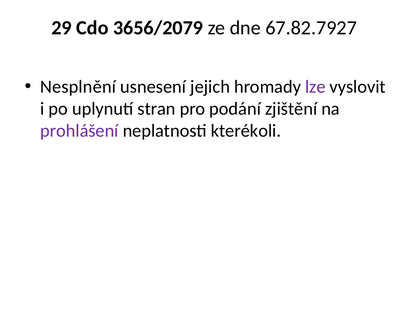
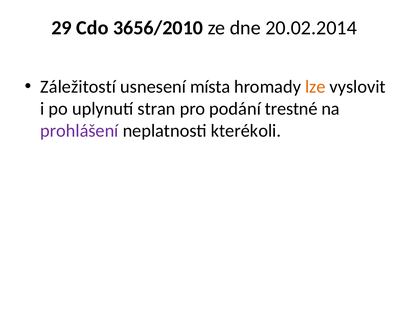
3656/2079: 3656/2079 -> 3656/2010
67.82.7927: 67.82.7927 -> 20.02.2014
Nesplnění: Nesplnění -> Záležitostí
jejich: jejich -> místa
lze colour: purple -> orange
zjištění: zjištění -> trestné
